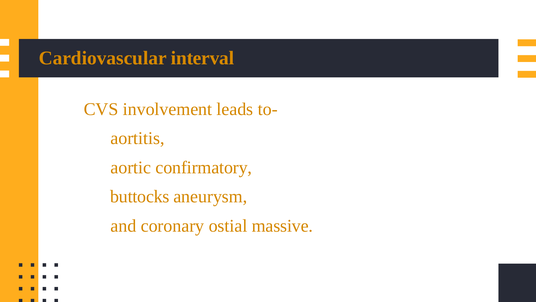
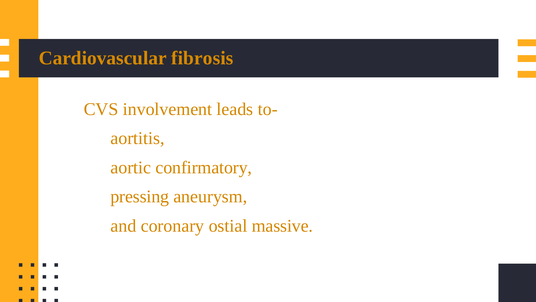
interval: interval -> fibrosis
buttocks: buttocks -> pressing
